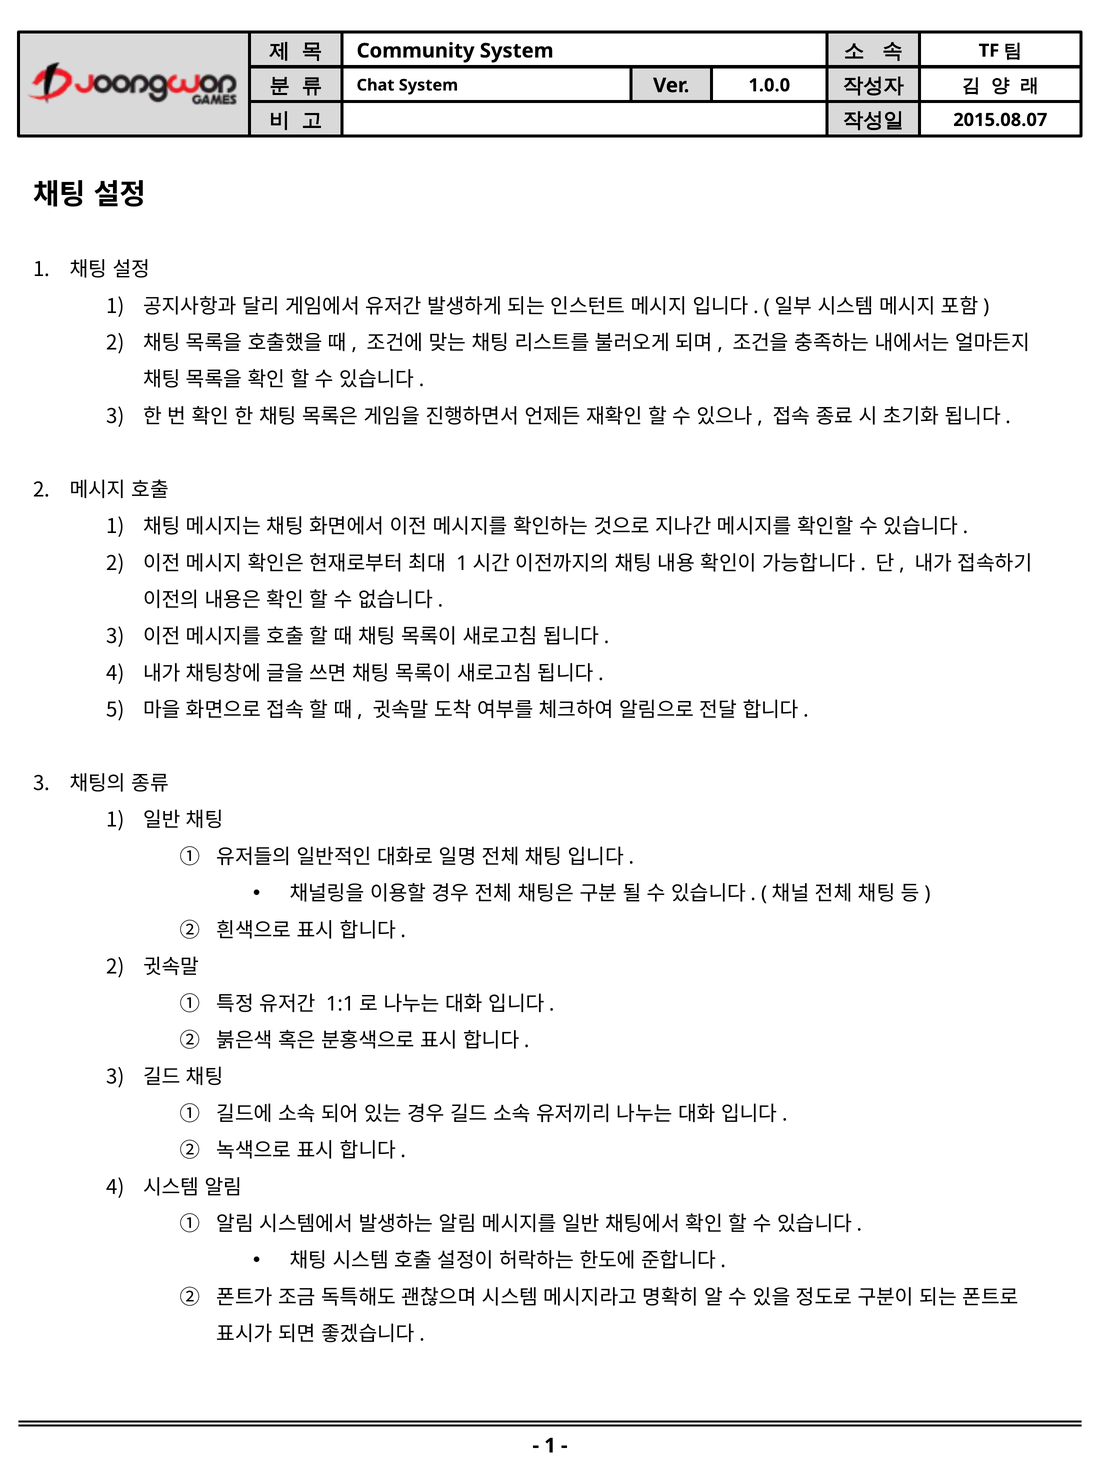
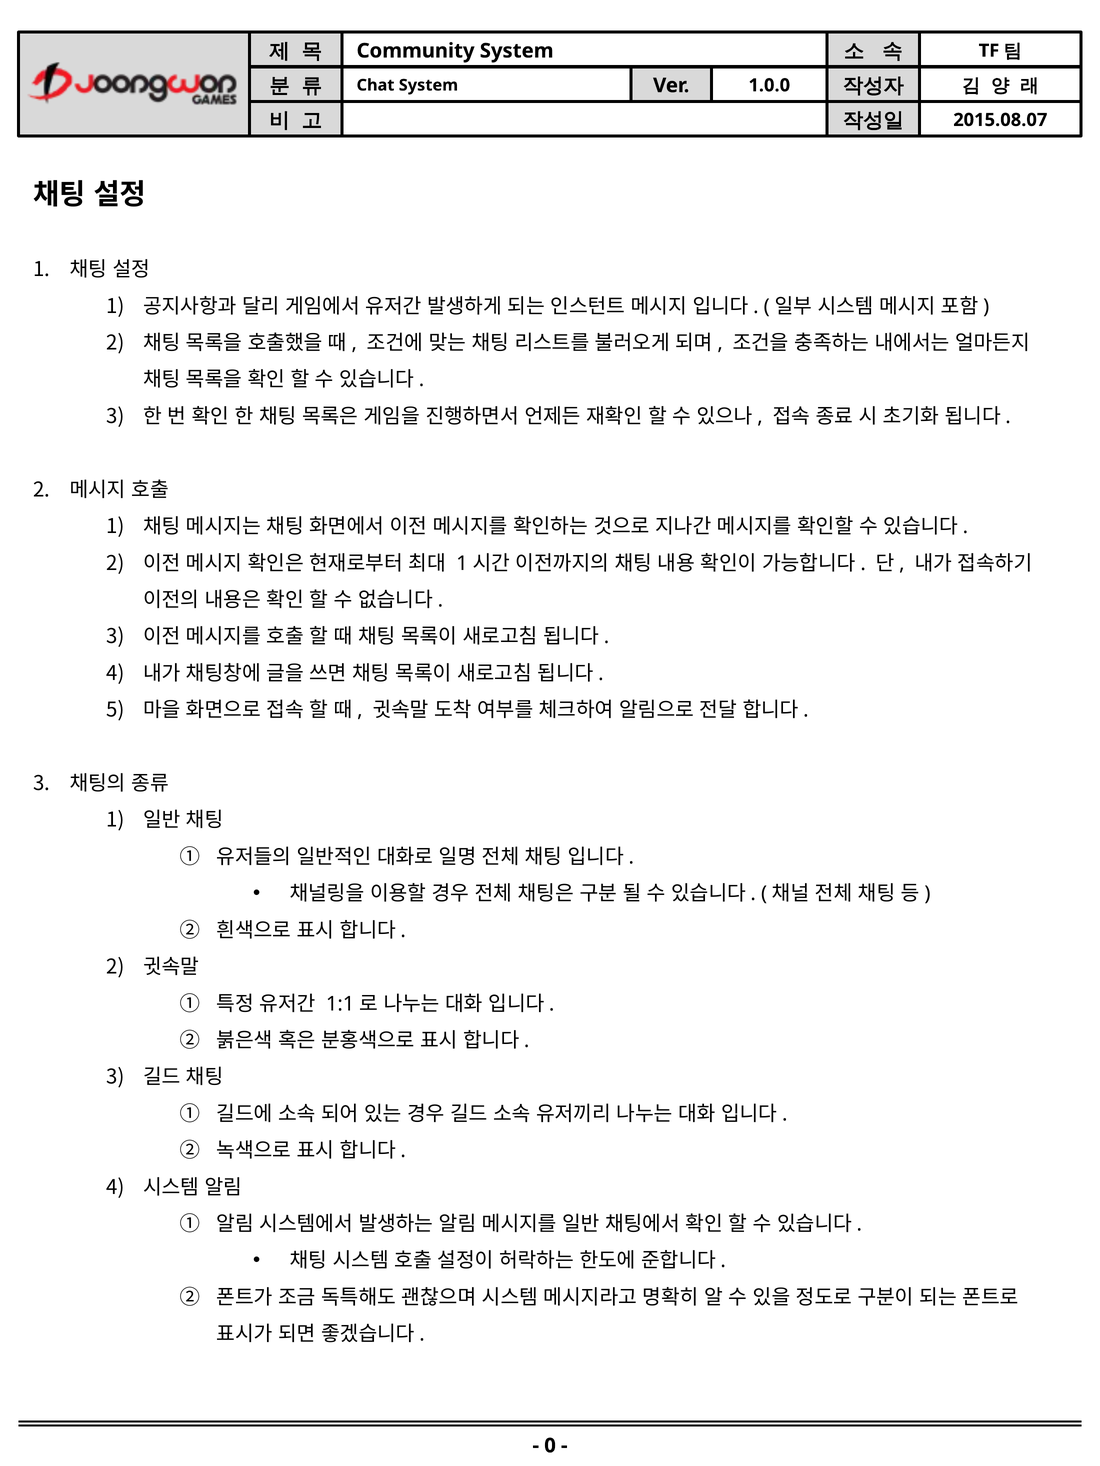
1 at (550, 1446): 1 -> 0
